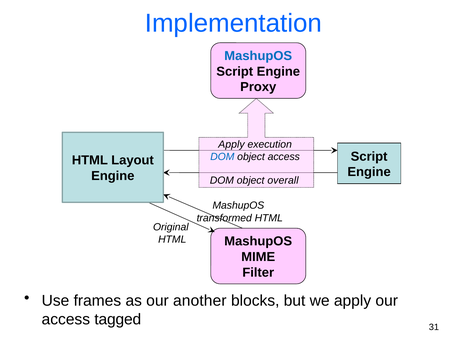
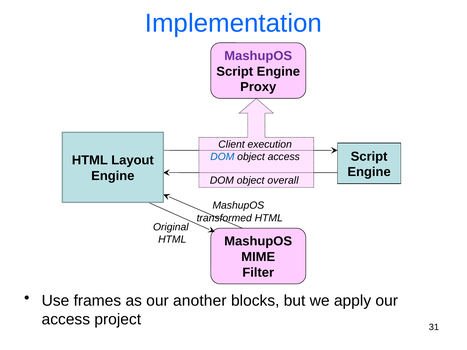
MashupOS at (258, 56) colour: blue -> purple
Apply at (231, 144): Apply -> Client
tagged: tagged -> project
